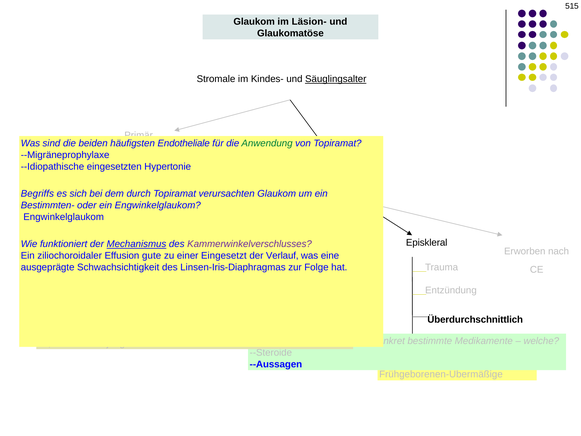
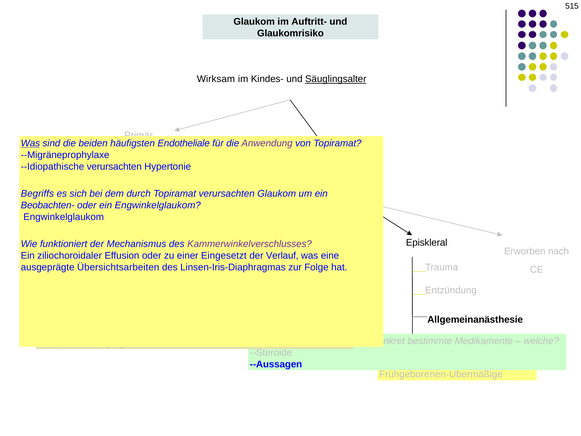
Läsion-: Läsion- -> Auftritt-
Glaukomatöse: Glaukomatöse -> Glaukomrisiko
Stromale: Stromale -> Wirksam
Was at (30, 143) underline: none -> present
Anwendung at (267, 143) colour: green -> purple
eingesetzten at (114, 166): eingesetzten -> verursachten
Bestimmten-: Bestimmten- -> Beobachten-
Mechanismus at (136, 244) underline: present -> none
Effusion gute: gute -> oder
Schwachsichtigkeit: Schwachsichtigkeit -> Übersichtsarbeiten
Überdurchschnittlich: Überdurchschnittlich -> Allgemeinanästhesie
